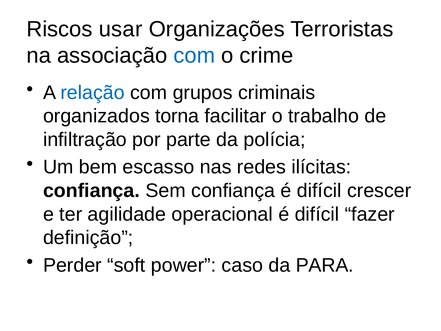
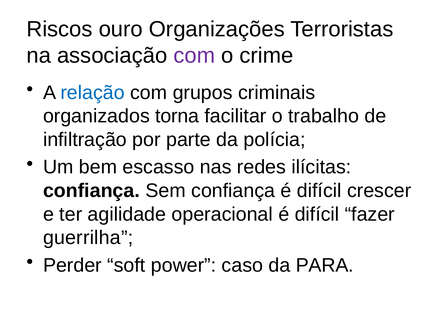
usar: usar -> ouro
com at (194, 56) colour: blue -> purple
definição: definição -> guerrilha
